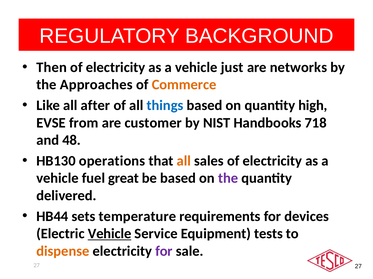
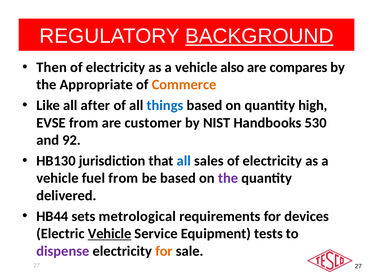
BACKGROUND underline: none -> present
just: just -> also
networks: networks -> compares
Approaches: Approaches -> Appropriate
718: 718 -> 530
48: 48 -> 92
operations: operations -> jurisdiction
all at (184, 161) colour: orange -> blue
fuel great: great -> from
temperature: temperature -> metrological
dispense colour: orange -> purple
for at (164, 252) colour: purple -> orange
